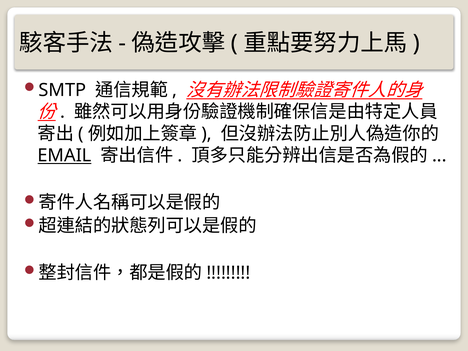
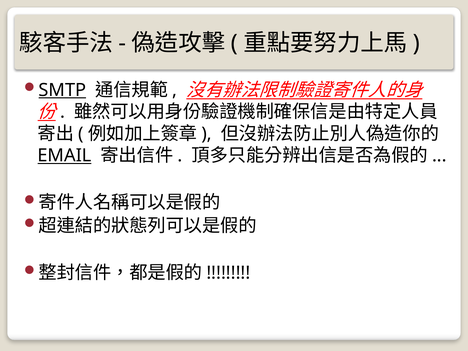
SMTP underline: none -> present
